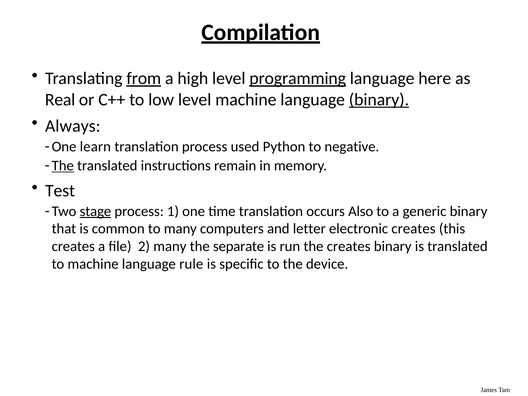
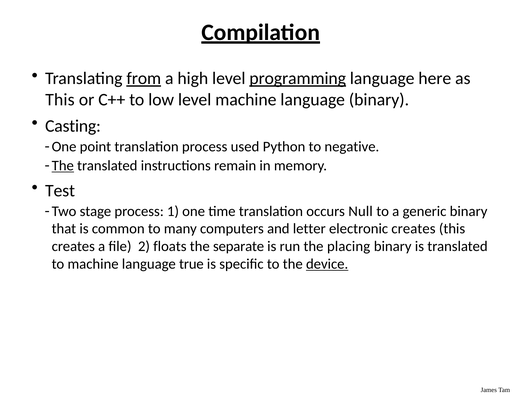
Real at (60, 100): Real -> This
binary at (379, 100) underline: present -> none
Always: Always -> Casting
learn: learn -> point
stage underline: present -> none
Also: Also -> Null
2 many: many -> floats
the creates: creates -> placing
rule: rule -> true
device underline: none -> present
